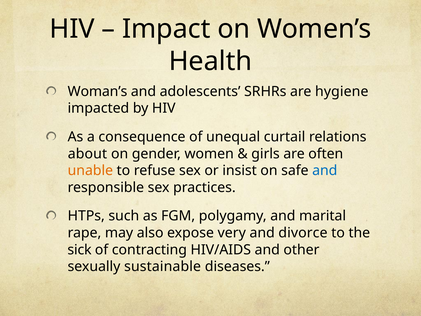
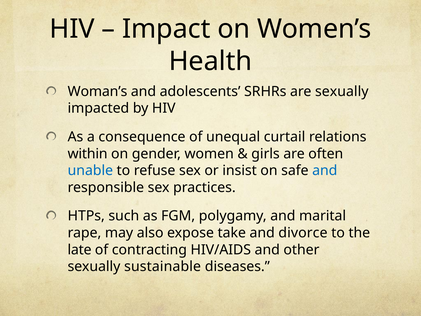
are hygiene: hygiene -> sexually
about: about -> within
unable colour: orange -> blue
very: very -> take
sick: sick -> late
